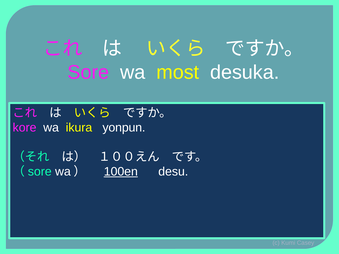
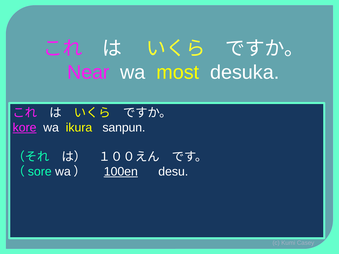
Sore at (88, 72): Sore -> Near
kore underline: none -> present
yonpun: yonpun -> sanpun
